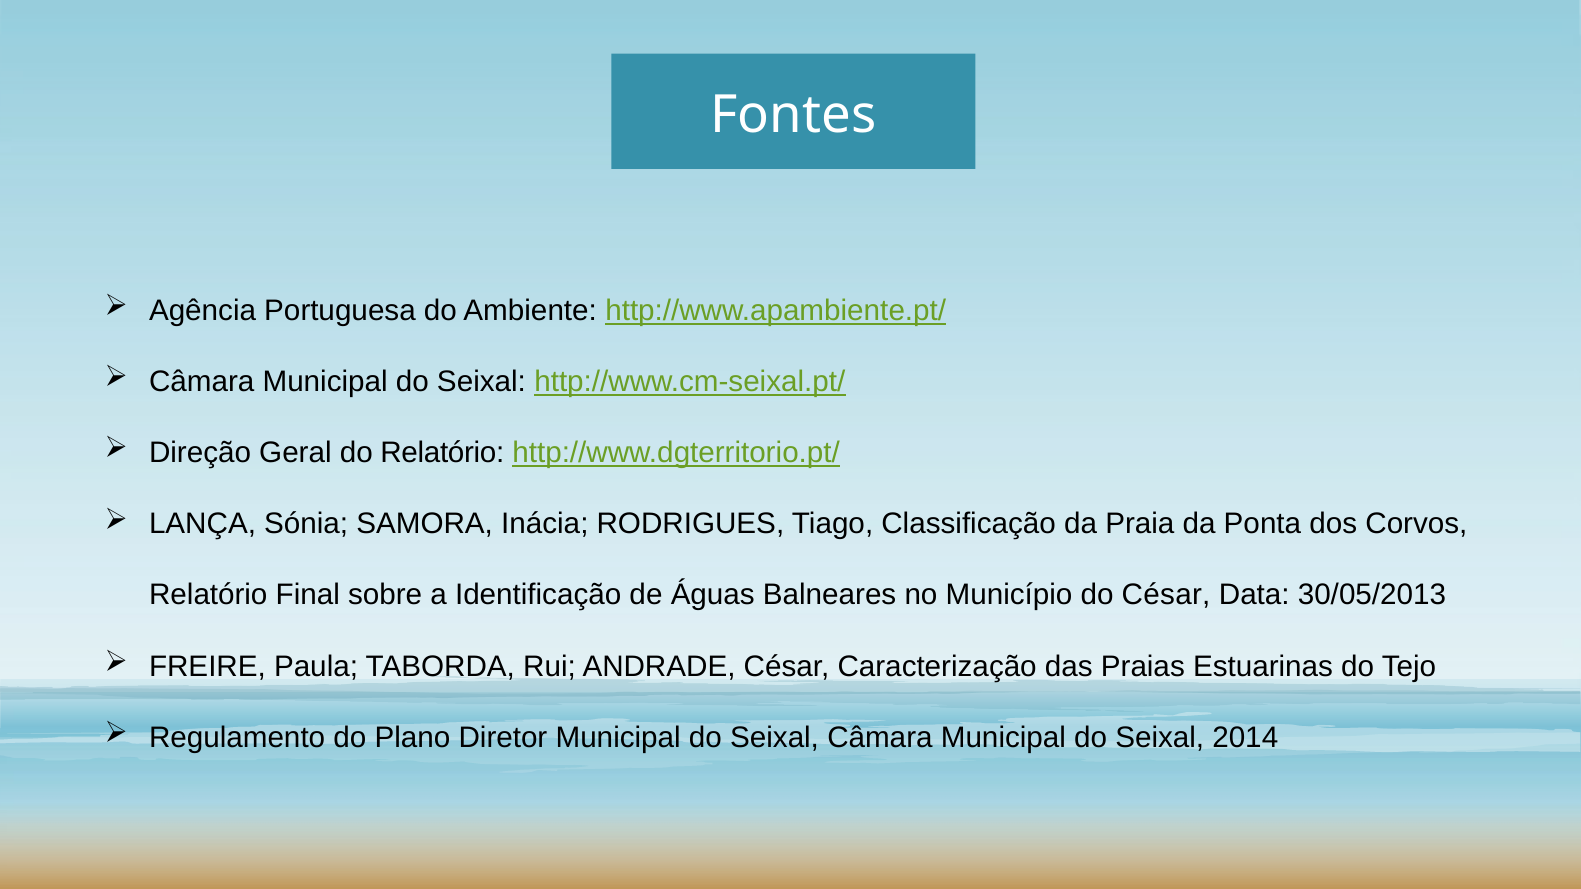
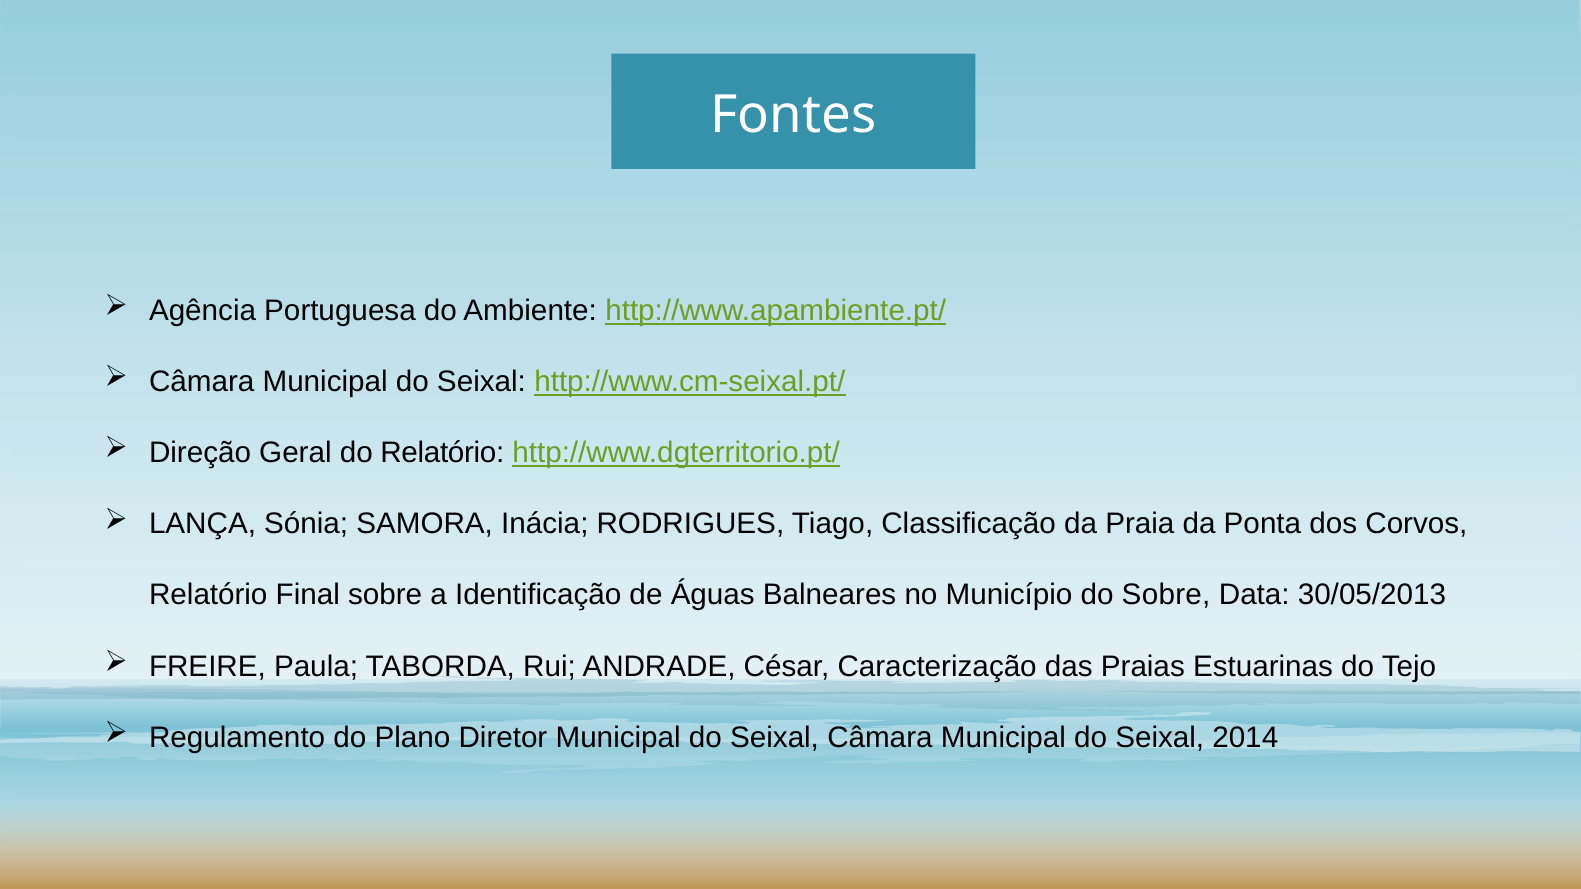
do César: César -> Sobre
